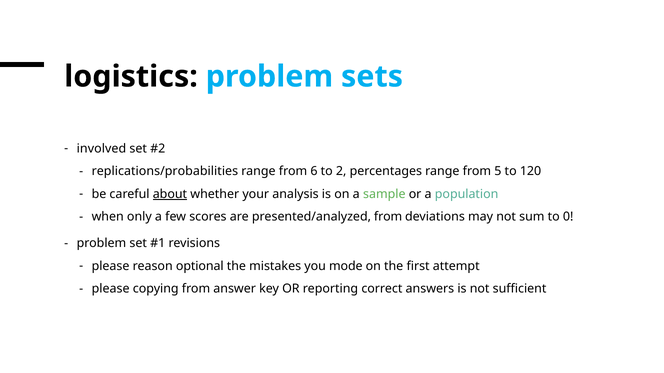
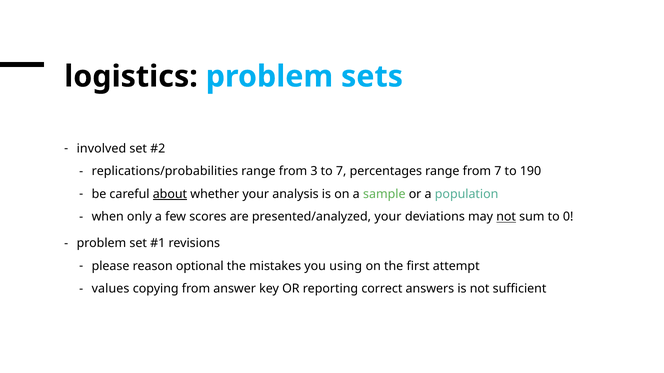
6: 6 -> 3
to 2: 2 -> 7
from 5: 5 -> 7
120: 120 -> 190
presented/analyzed from: from -> your
not at (506, 217) underline: none -> present
mode: mode -> using
please at (111, 289): please -> values
